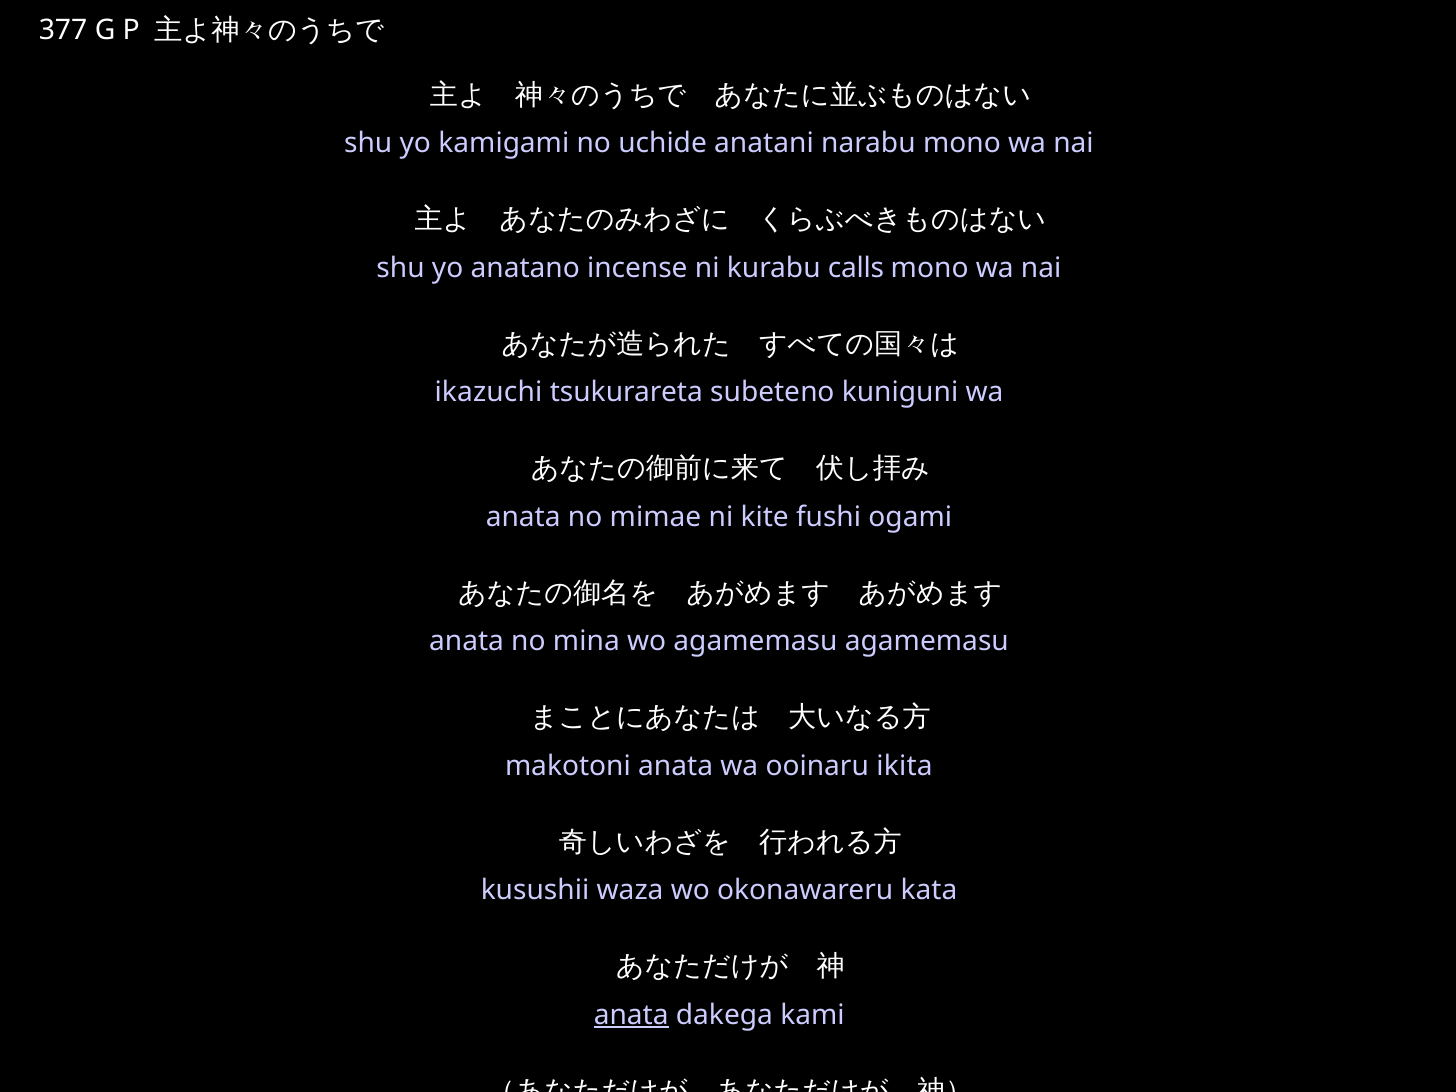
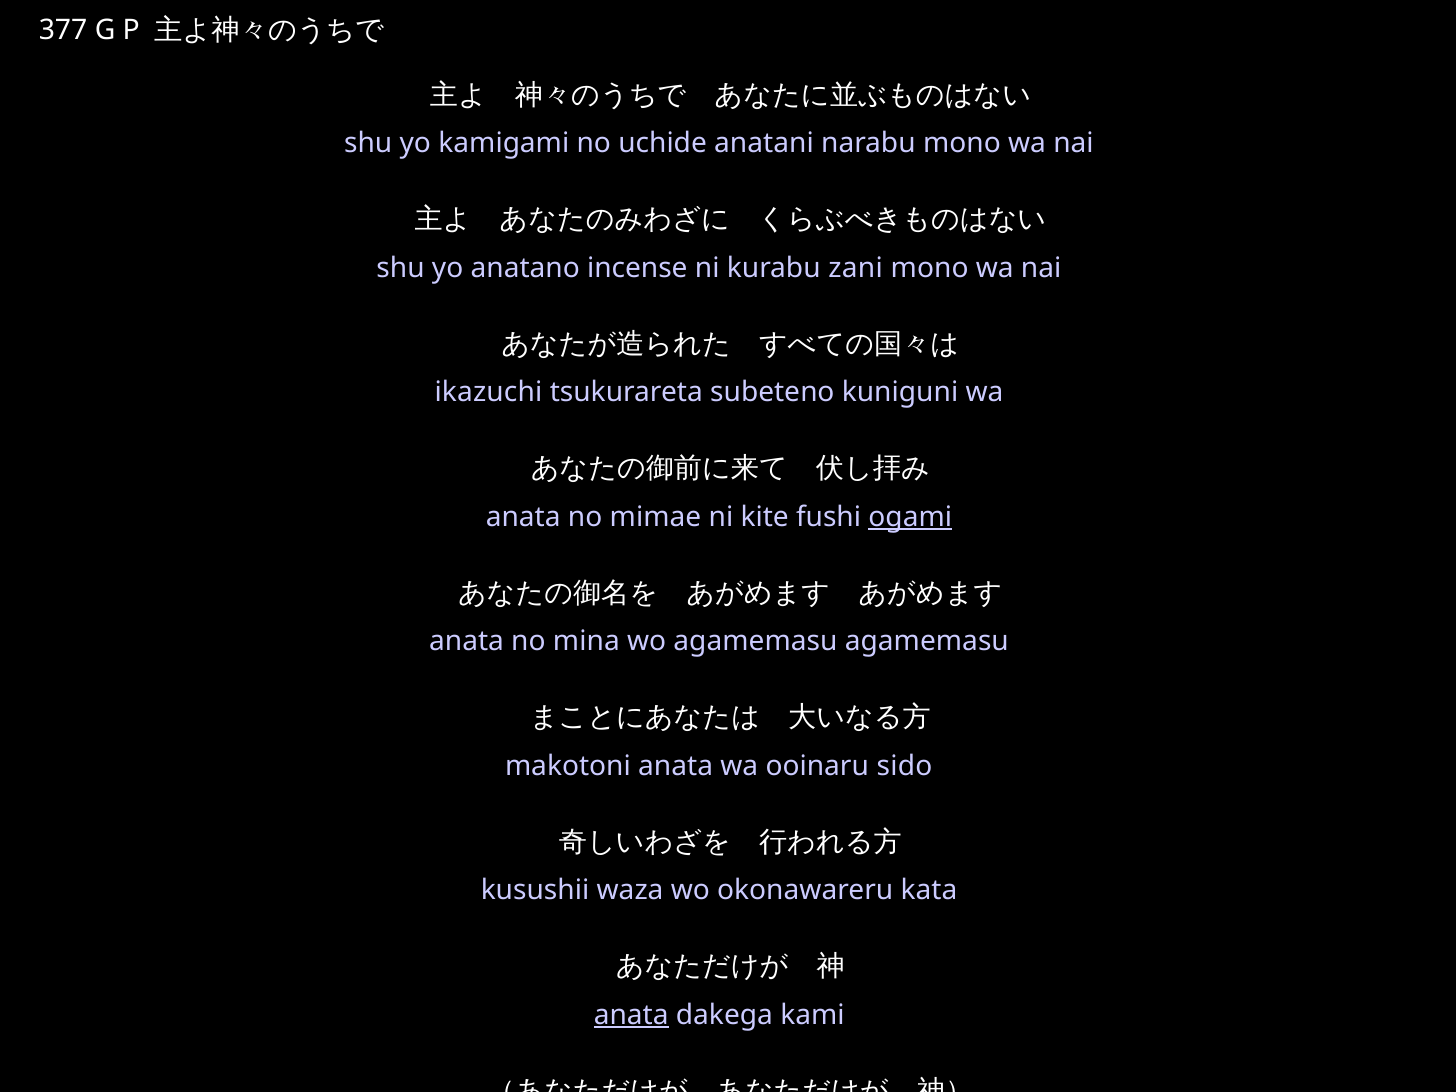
calls: calls -> zani
ogami underline: none -> present
ikita: ikita -> sido
